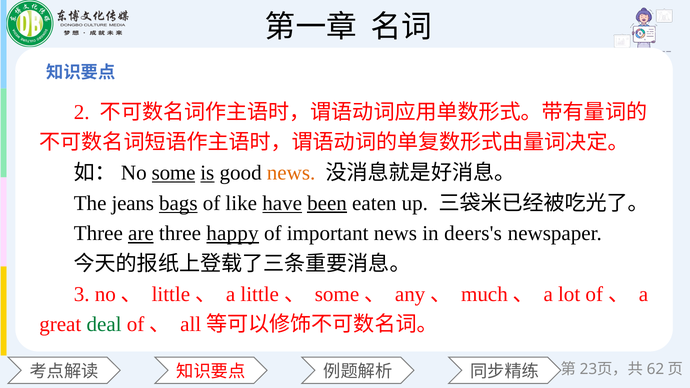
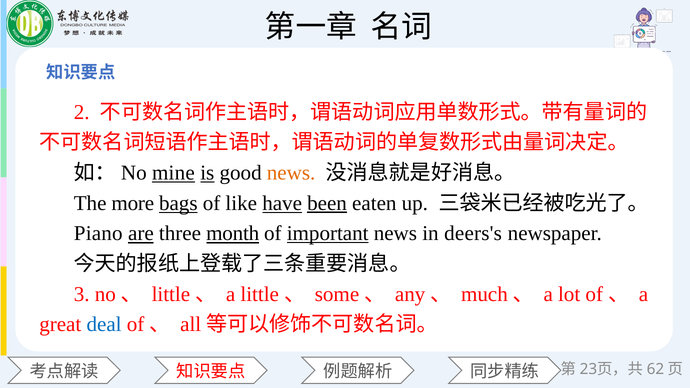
some: some -> mine
jeans: jeans -> more
Three at (98, 234): Three -> Piano
happy: happy -> month
important underline: none -> present
deal colour: green -> blue
